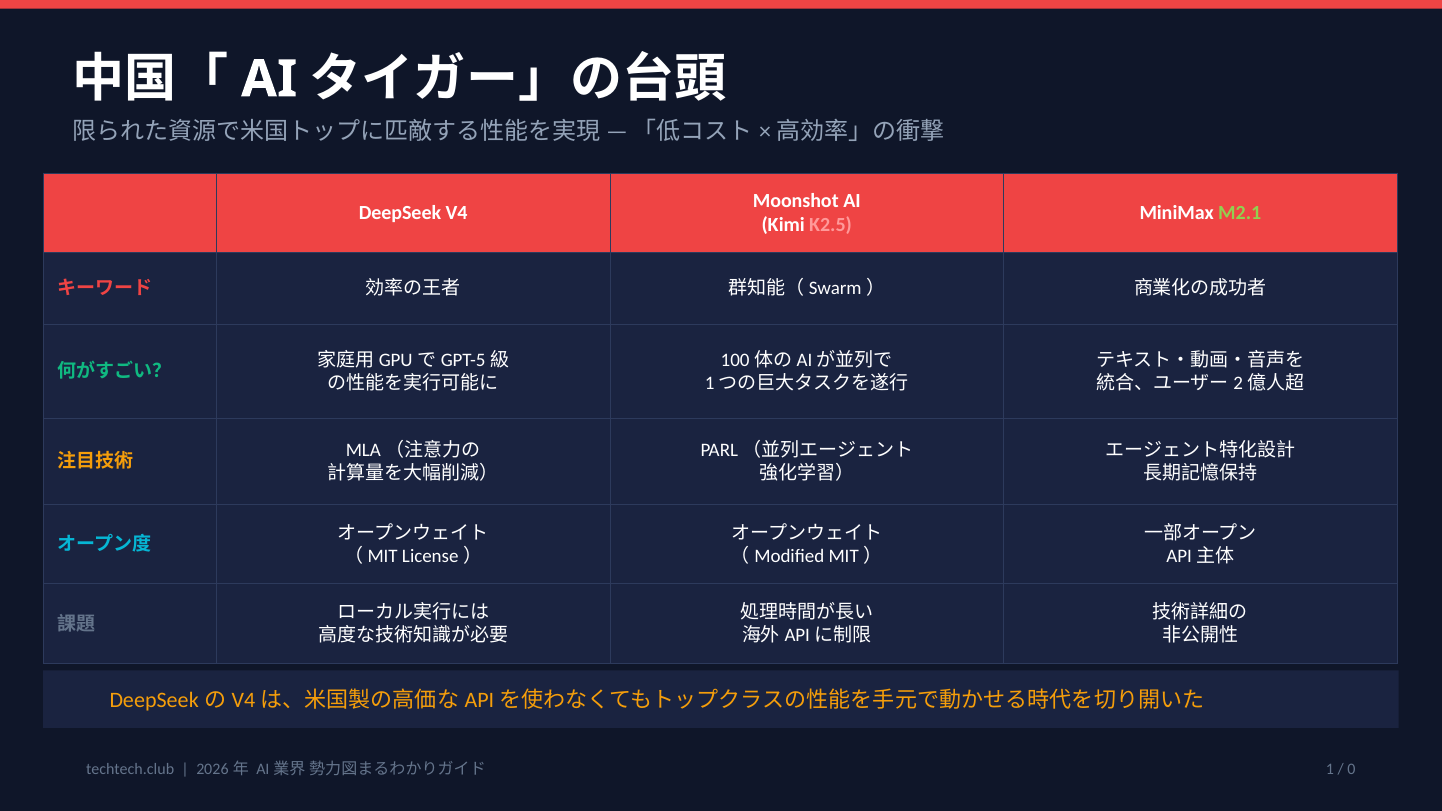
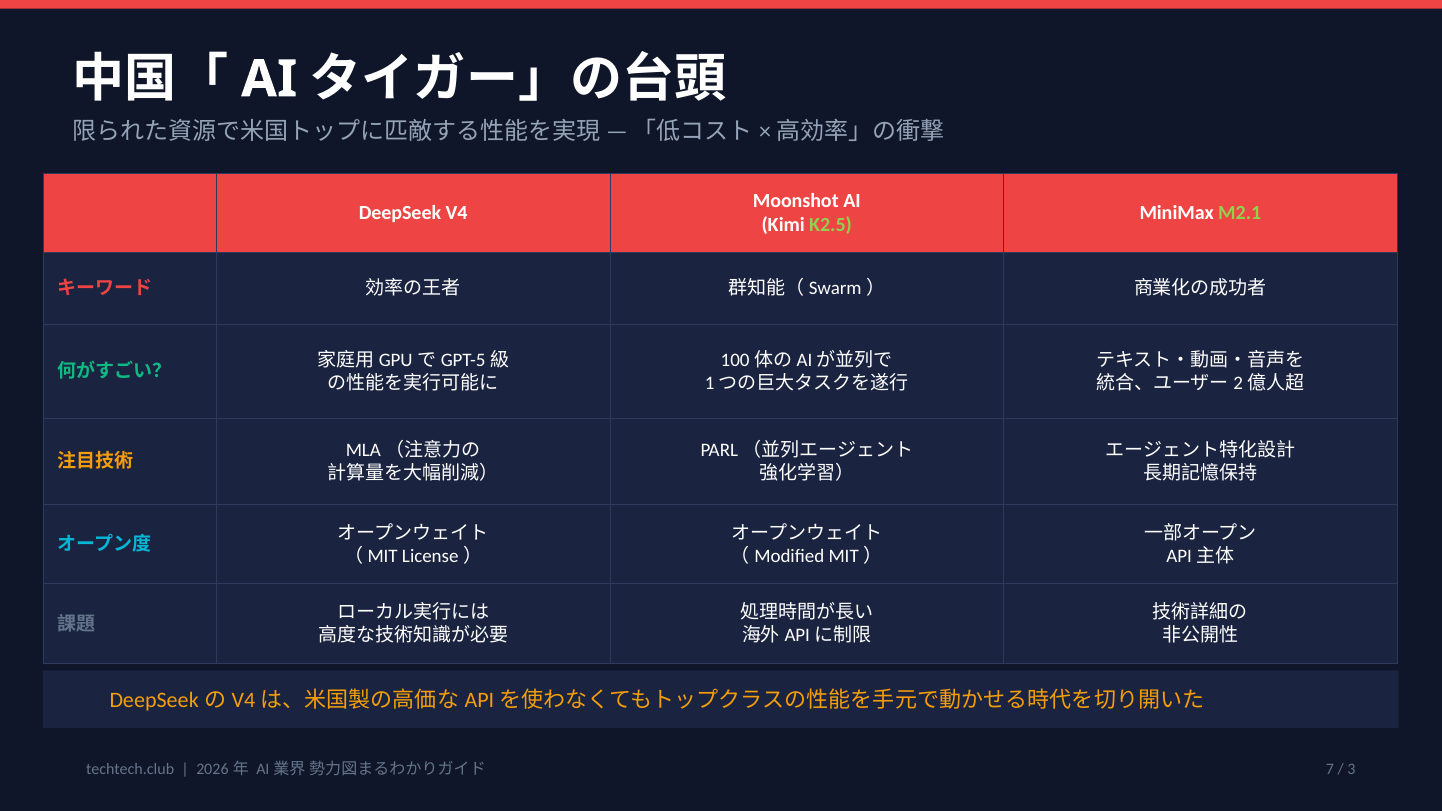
K2.5 colour: pink -> light green
1: 1 -> 7
0: 0 -> 3
